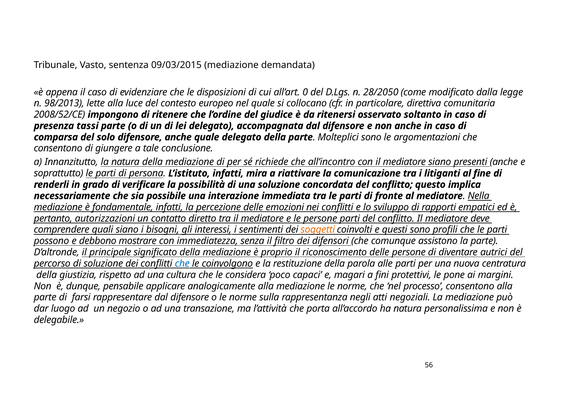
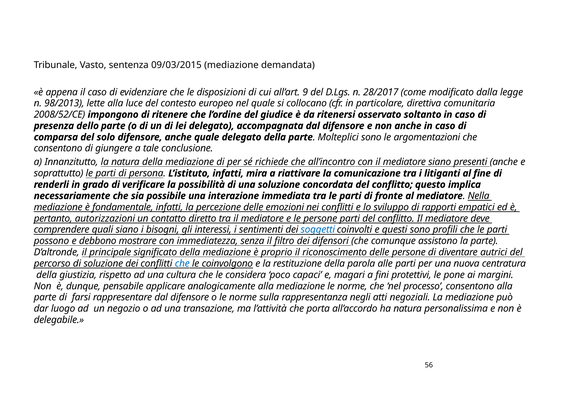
0: 0 -> 9
28/2050: 28/2050 -> 28/2017
tassi: tassi -> dello
soggetti colour: orange -> blue
